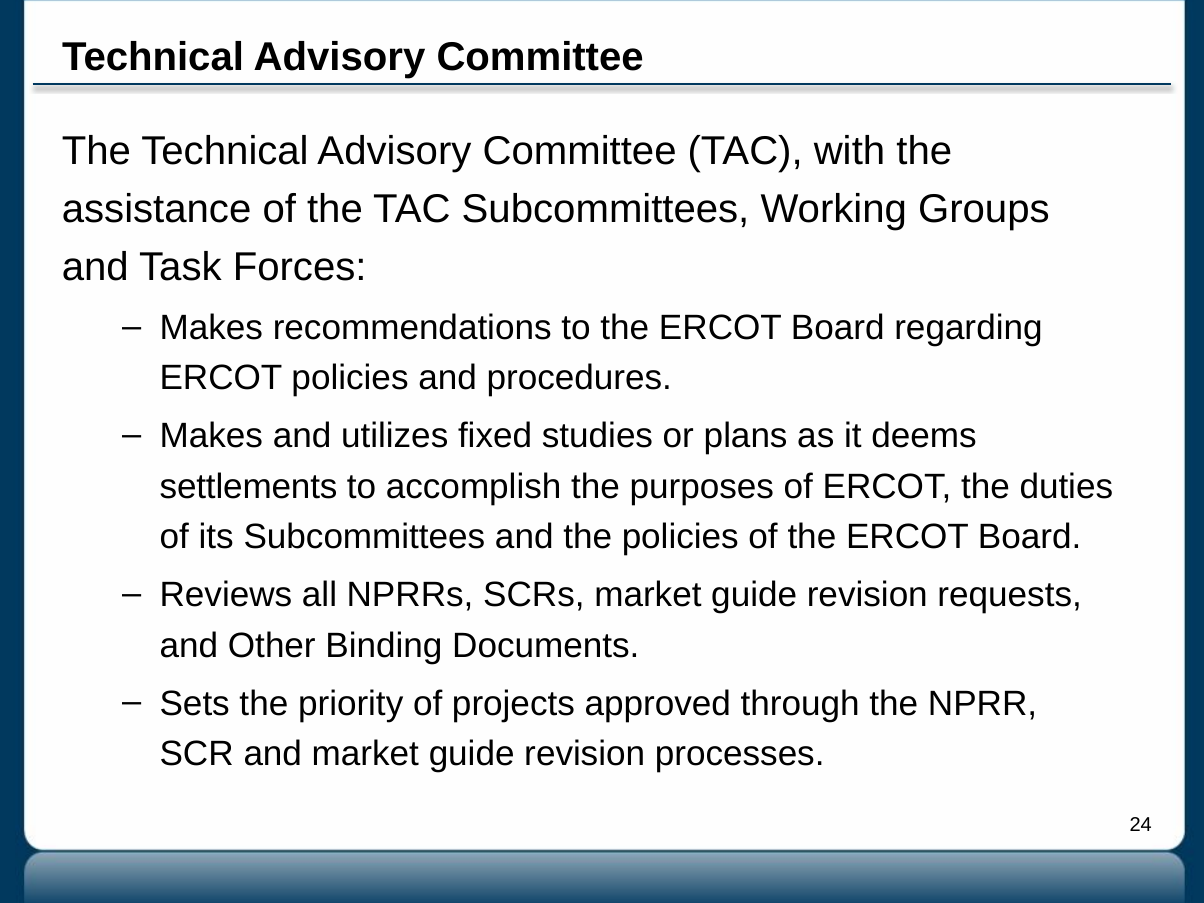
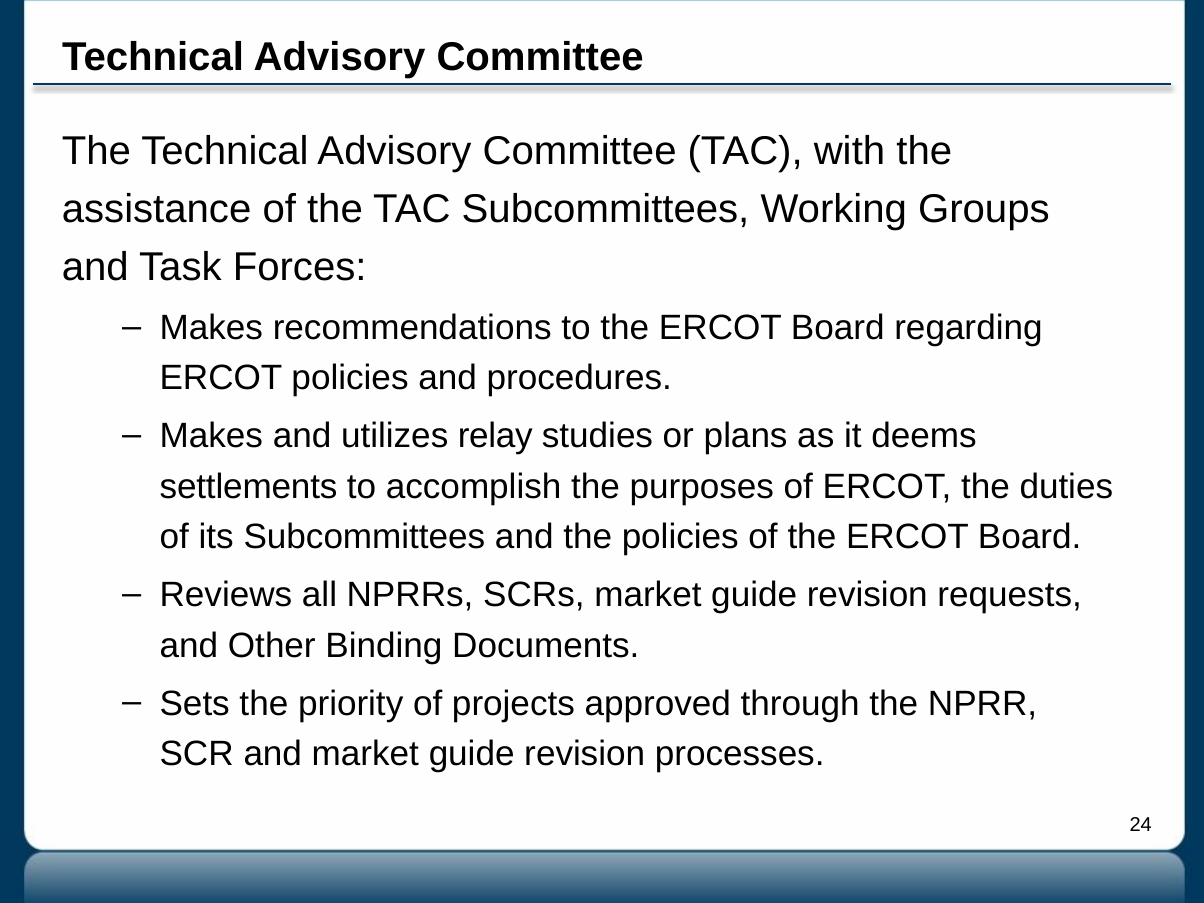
fixed: fixed -> relay
